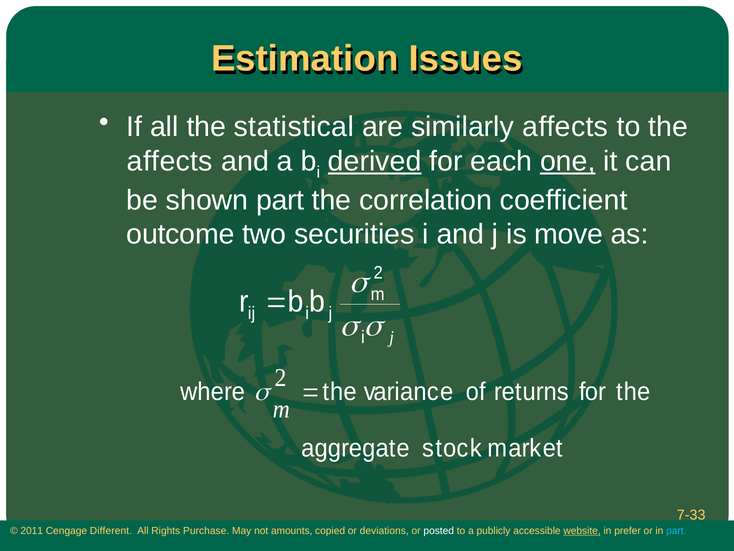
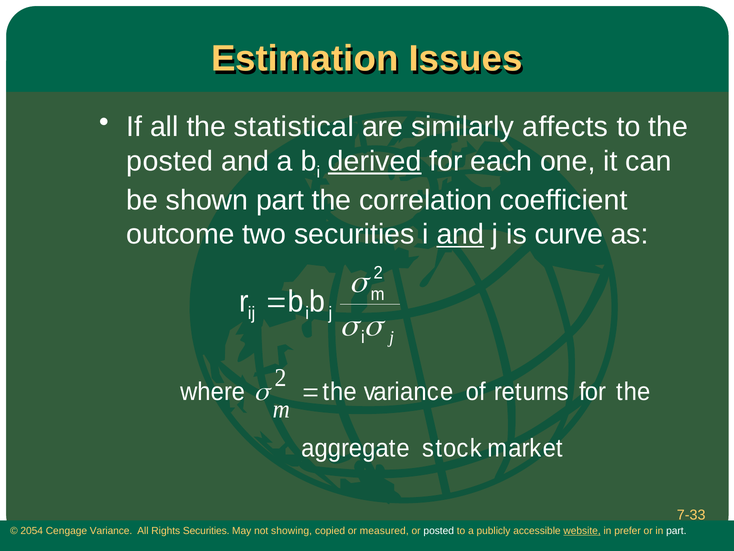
affects at (170, 161): affects -> posted
one underline: present -> none
and at (460, 234) underline: none -> present
move: move -> curve
2011: 2011 -> 2054
Cengage Different: Different -> Variance
Rights Purchase: Purchase -> Securities
amounts: amounts -> showing
deviations: deviations -> measured
part at (676, 530) colour: light blue -> white
